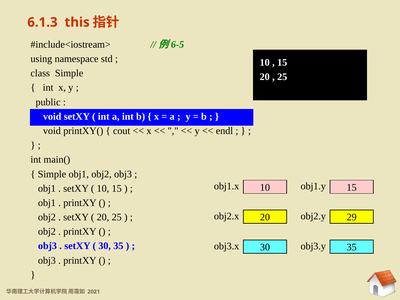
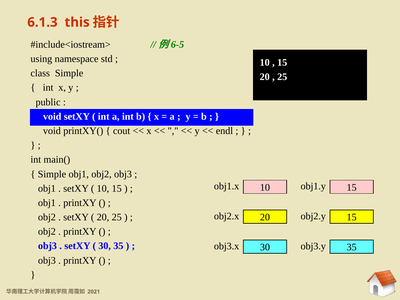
20 29: 29 -> 15
